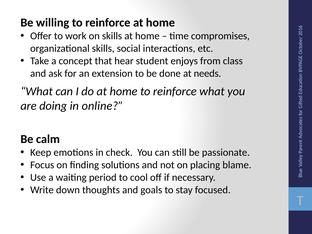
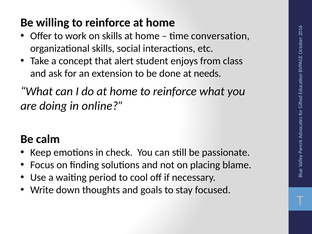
compromises: compromises -> conversation
hear: hear -> alert
